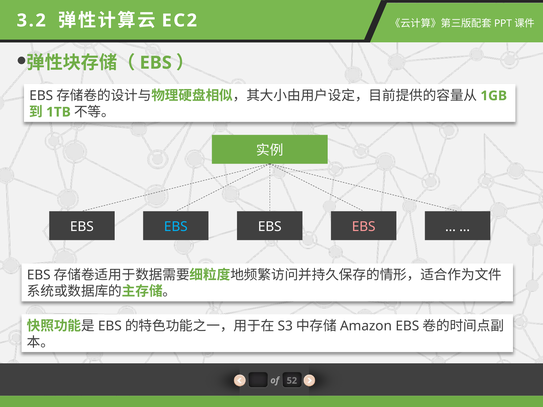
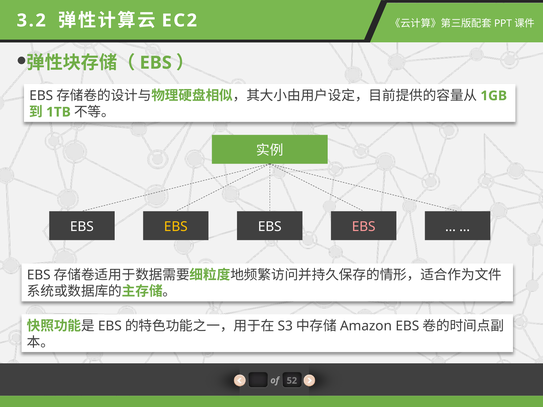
EBS at (176, 227) colour: light blue -> yellow
